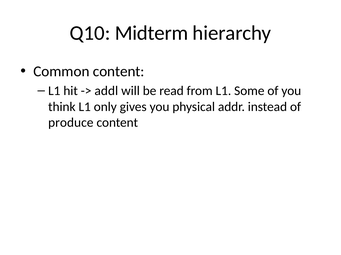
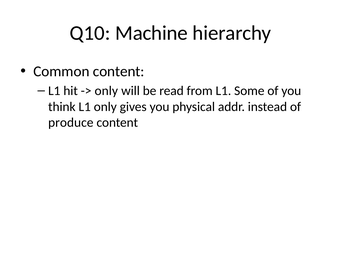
Midterm: Midterm -> Machine
addl at (106, 91): addl -> only
